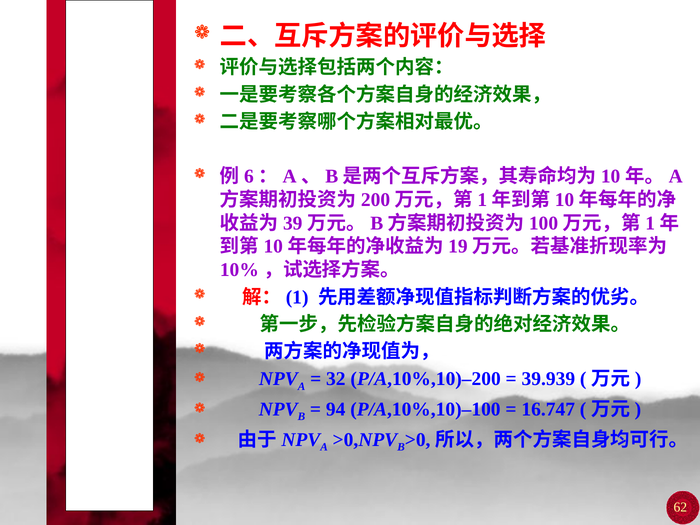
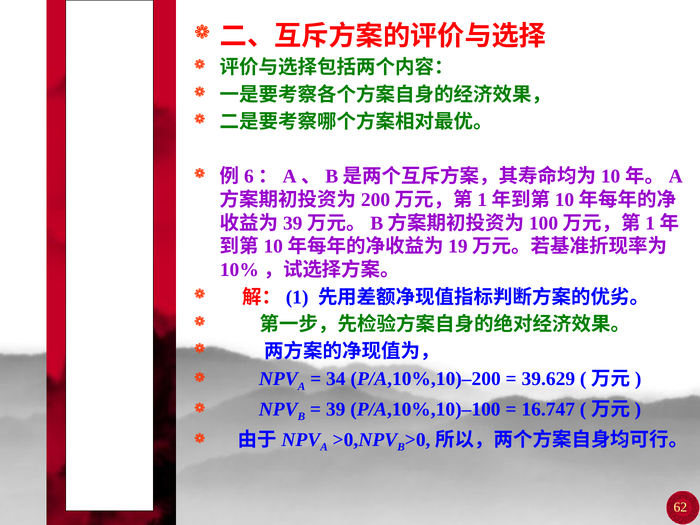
32: 32 -> 34
39.939: 39.939 -> 39.629
94: 94 -> 39
